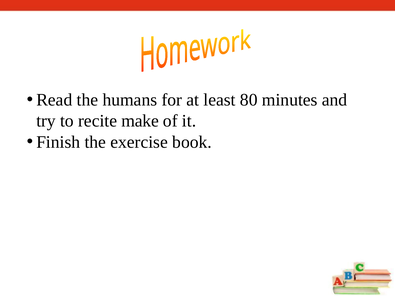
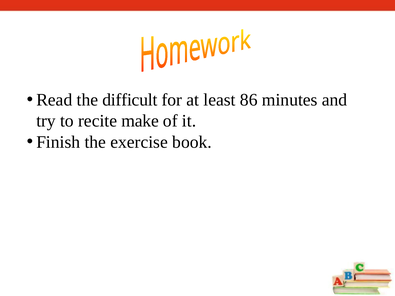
humans: humans -> difficult
80: 80 -> 86
